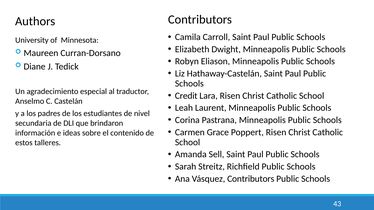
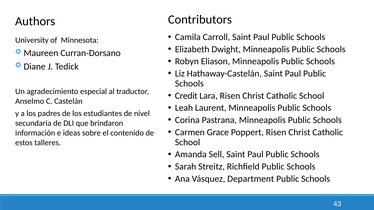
Vásquez Contributors: Contributors -> Department
